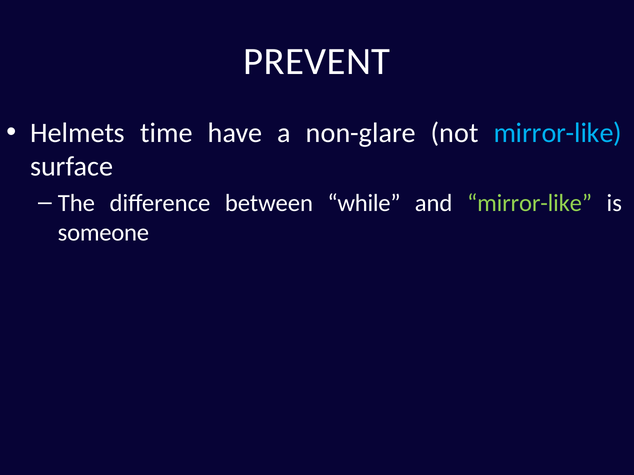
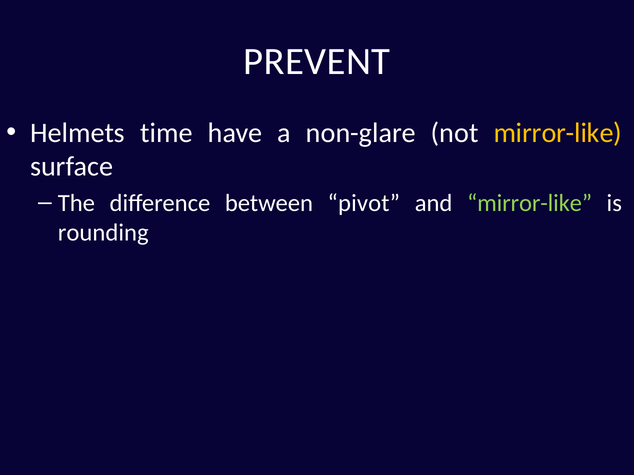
mirror-like at (558, 133) colour: light blue -> yellow
while: while -> pivot
someone: someone -> rounding
